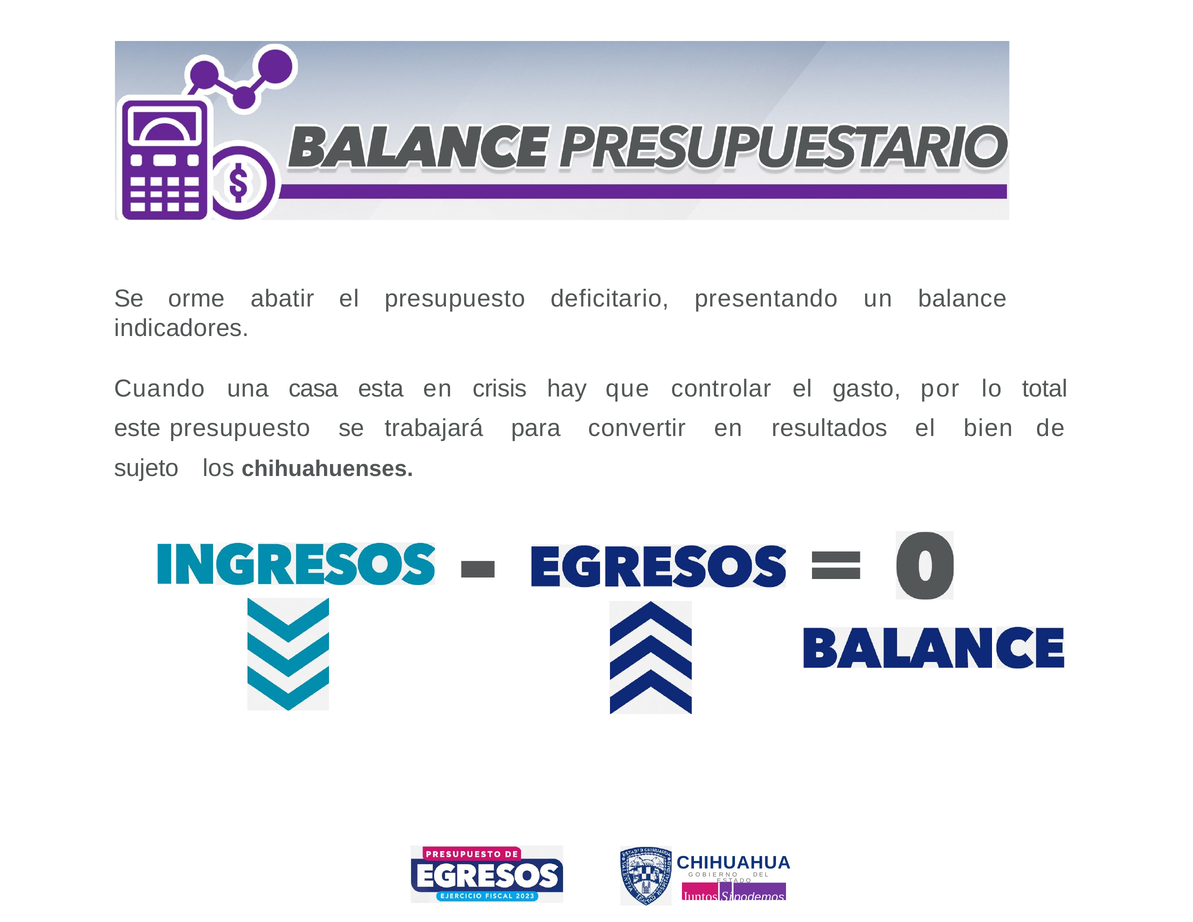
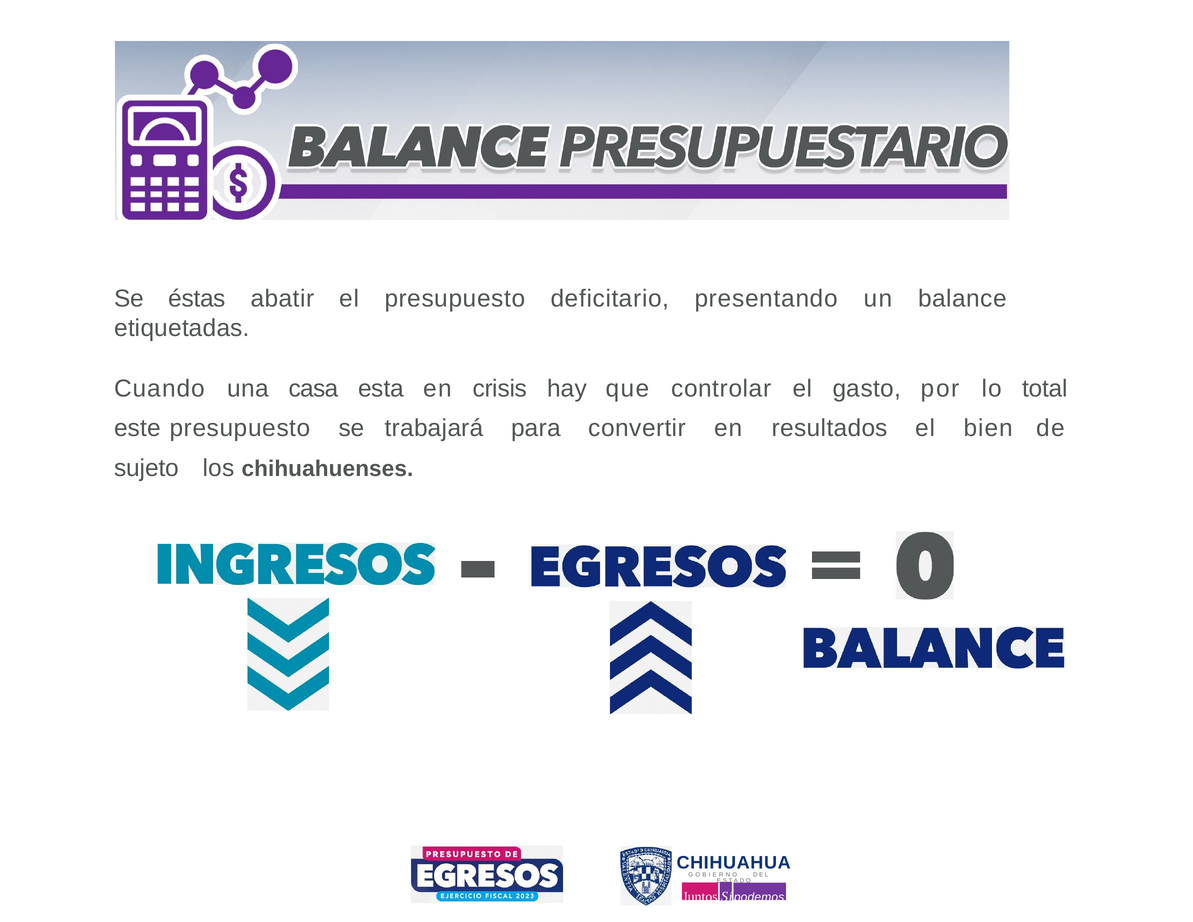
orme: orme -> éstas
indicadores: indicadores -> etiquetadas
